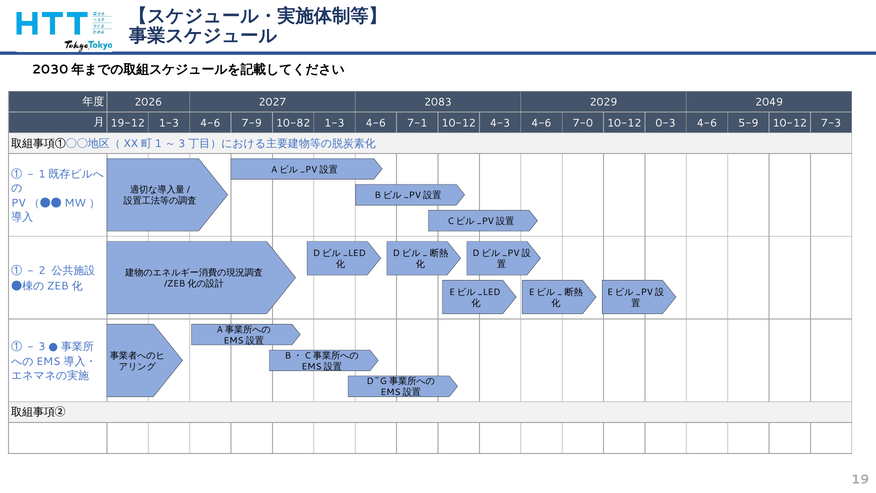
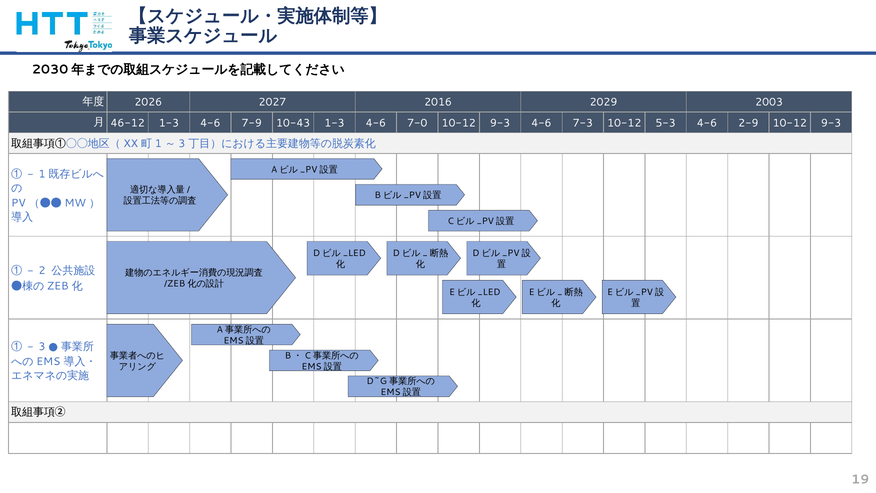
2083: 2083 -> 2016
2049: 2049 -> 2003
19-12: 19-12 -> 46-12
10-82: 10-82 -> 10-43
7-1: 7-1 -> 7-0
4-3 at (500, 123): 4-3 -> 9-3
7-0: 7-0 -> 7-3
0-3: 0-3 -> 5-3
5-9: 5-9 -> 2-9
7-3 at (831, 123): 7-3 -> 9-3
